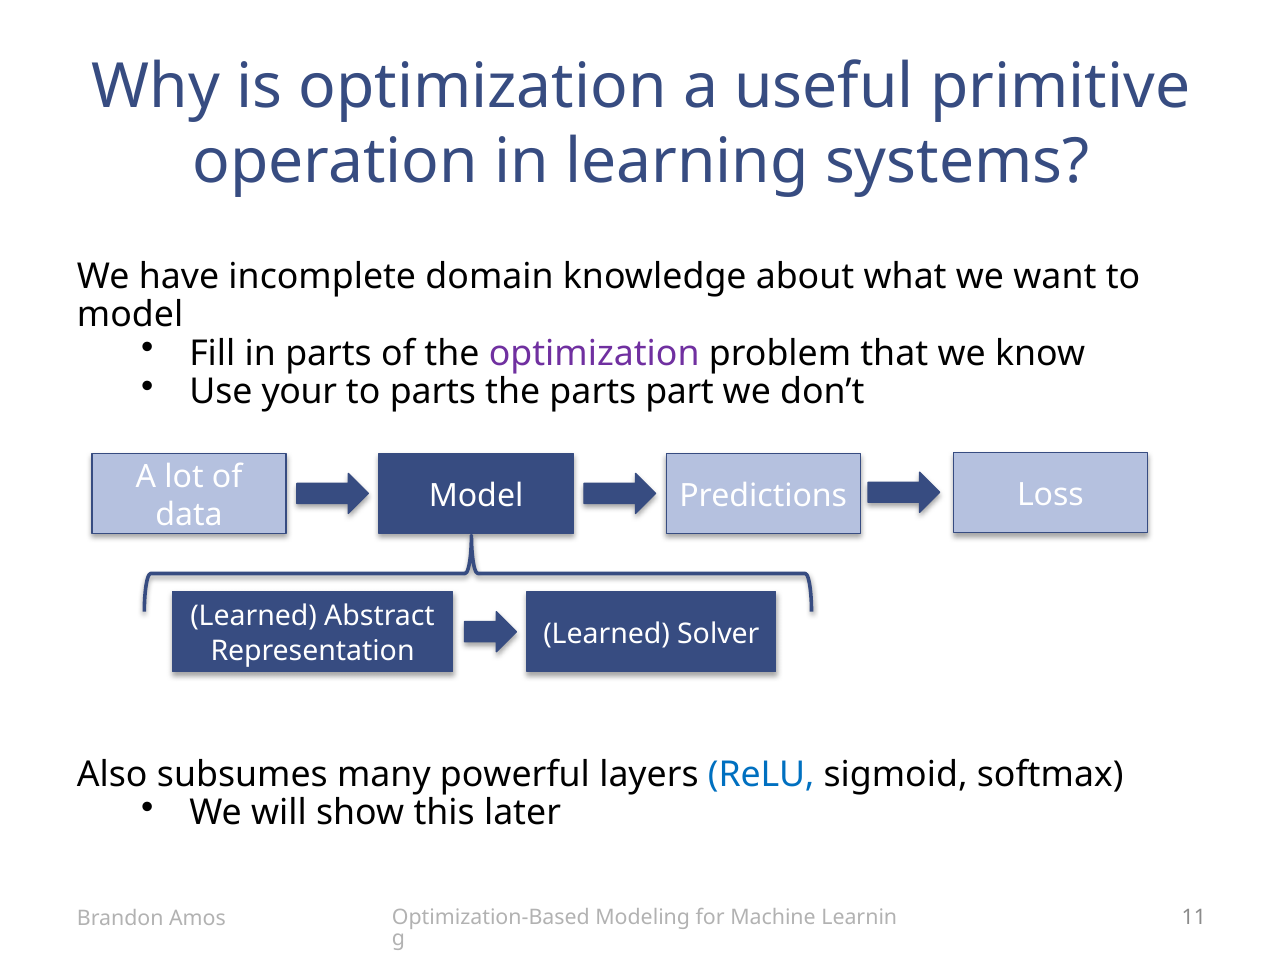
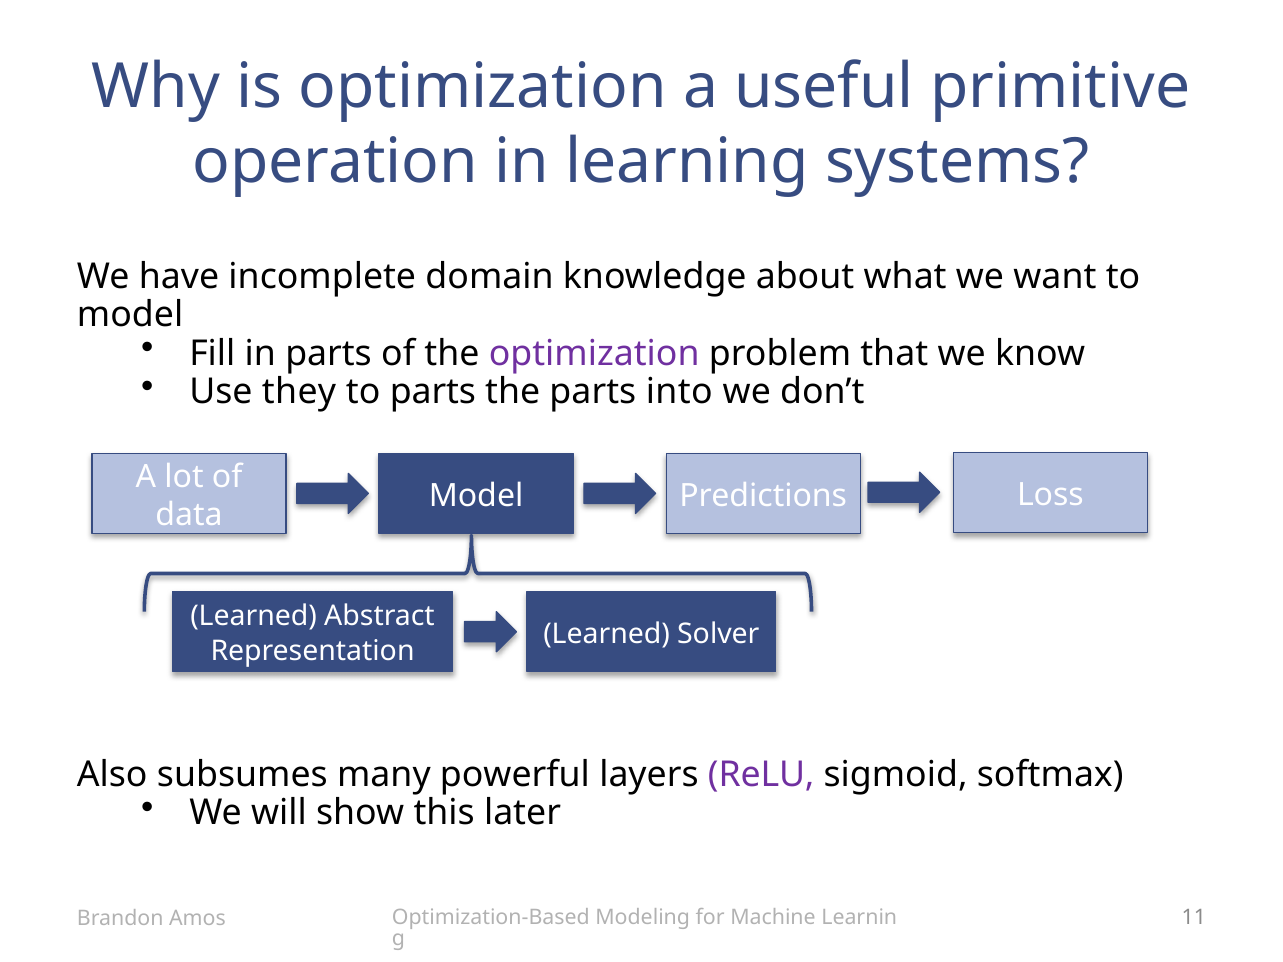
your: your -> they
part: part -> into
ReLU colour: blue -> purple
